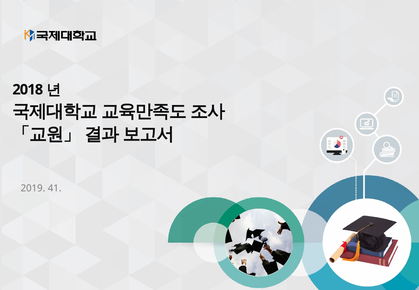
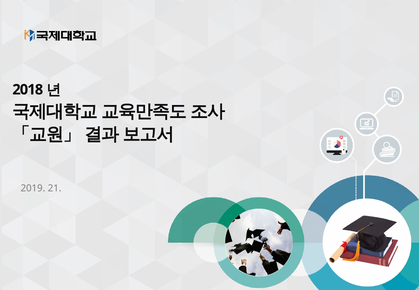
41: 41 -> 21
